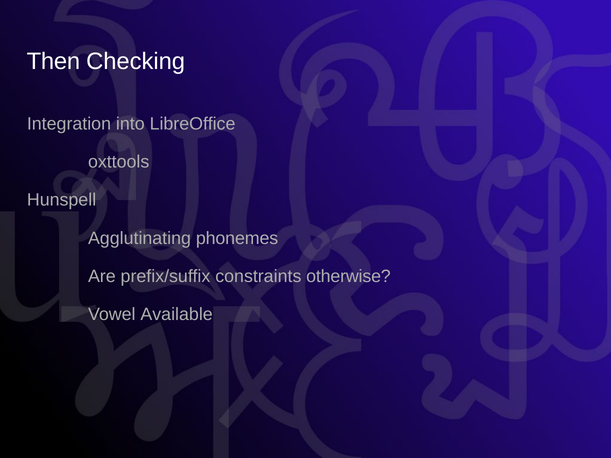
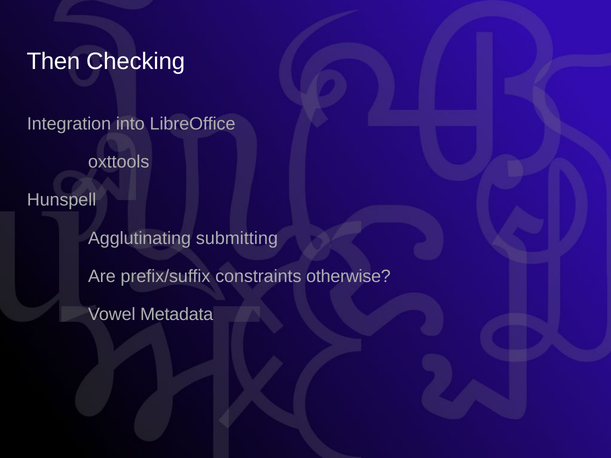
phonemes: phonemes -> submitting
Available: Available -> Metadata
